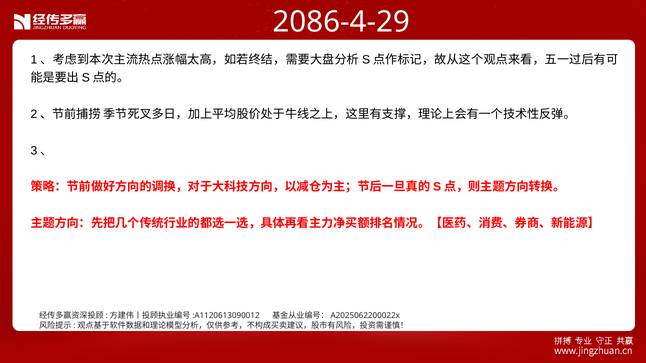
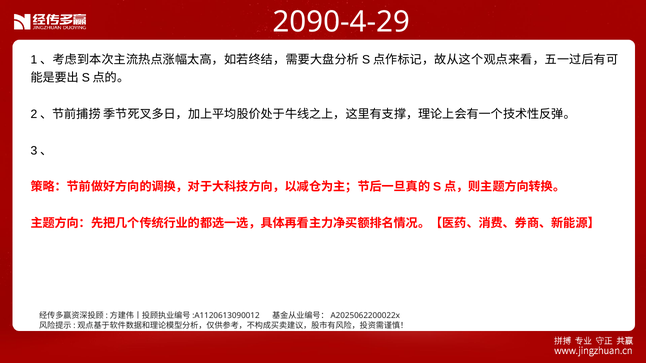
2086-4-29: 2086-4-29 -> 2090-4-29
